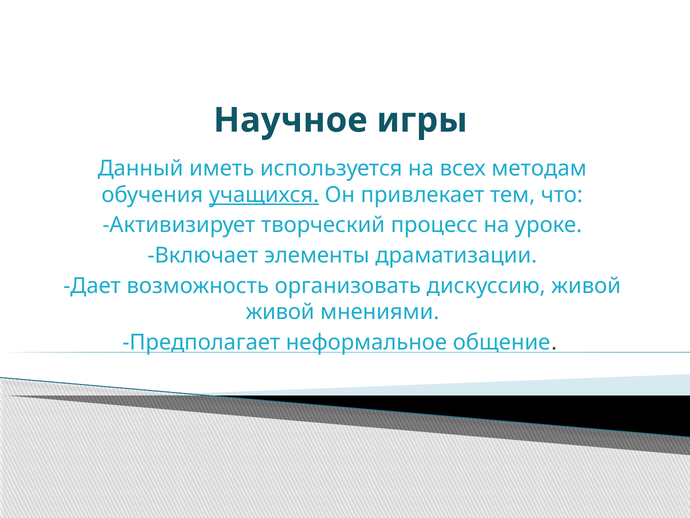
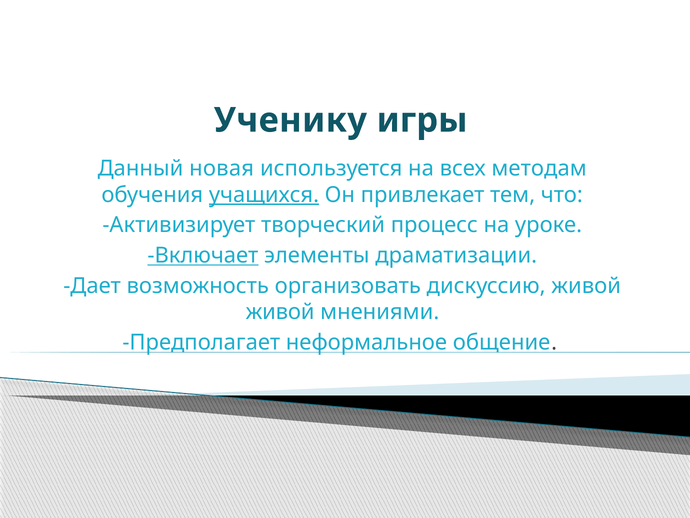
Научное: Научное -> Ученику
иметь: иметь -> новая
Включает underline: none -> present
